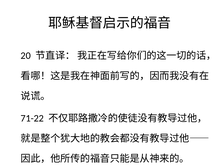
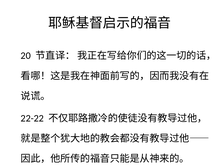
71-22: 71-22 -> 22-22
